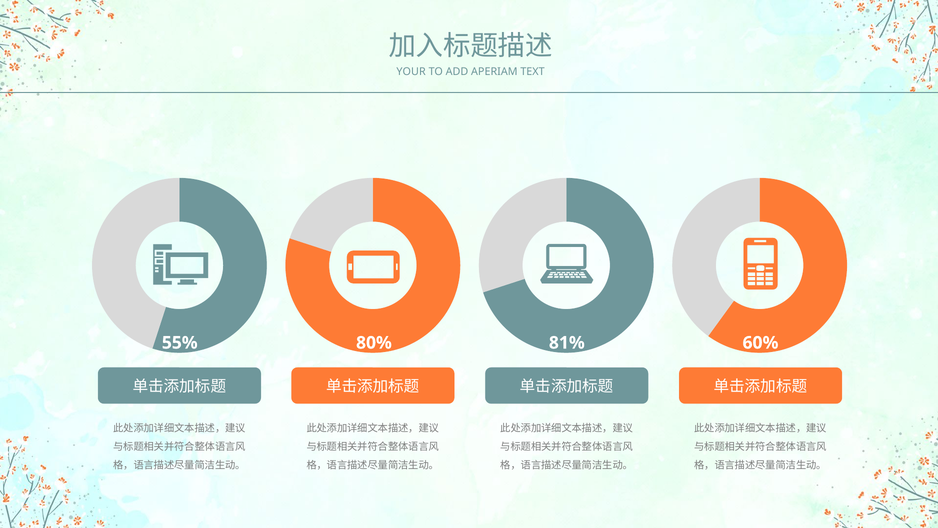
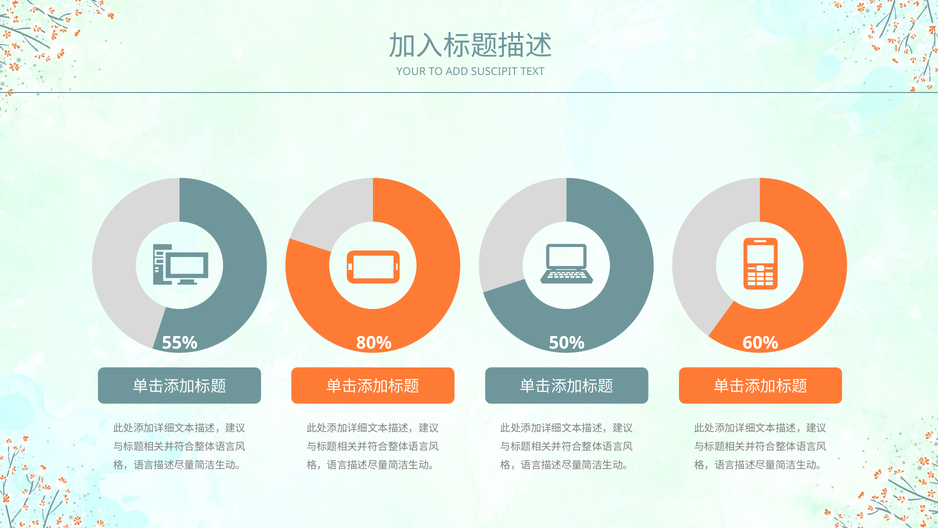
APERIAM: APERIAM -> SUSCIPIT
81%: 81% -> 50%
